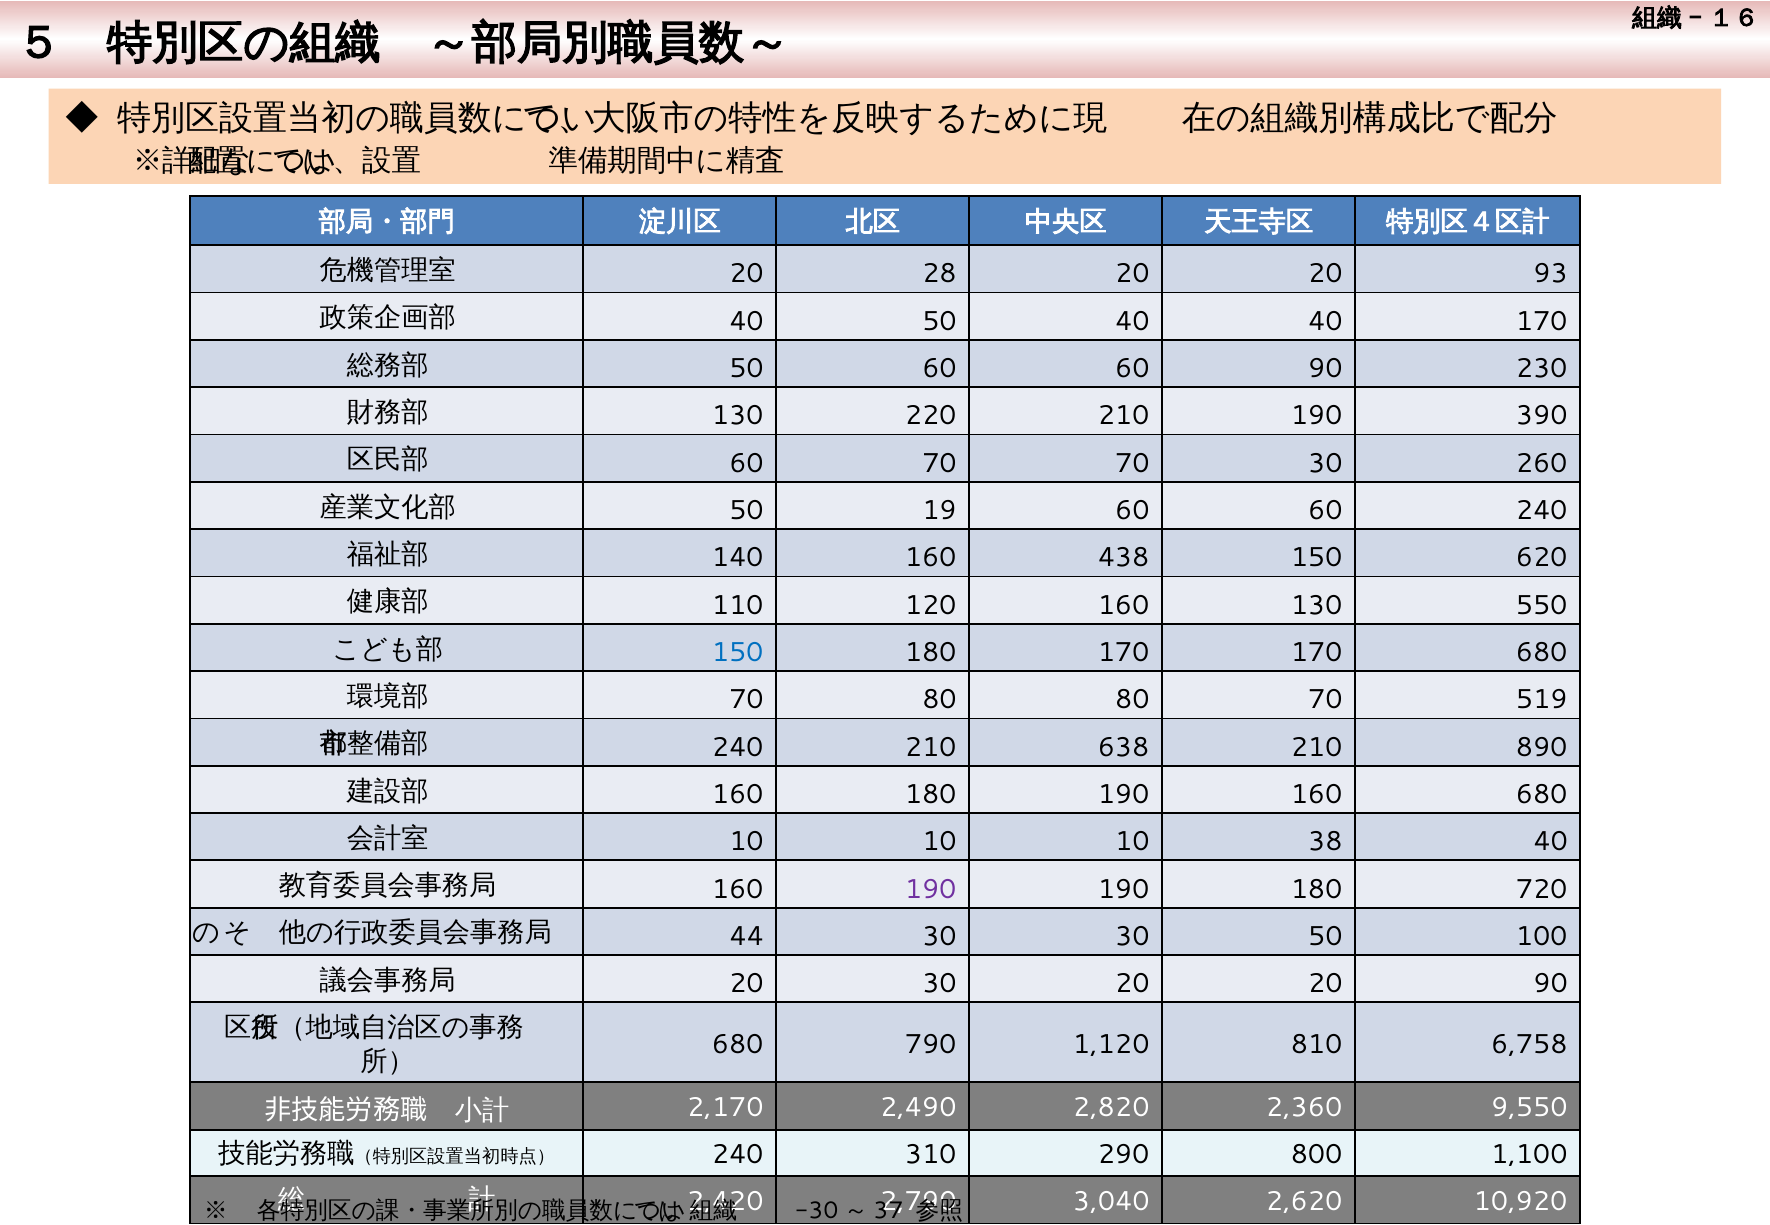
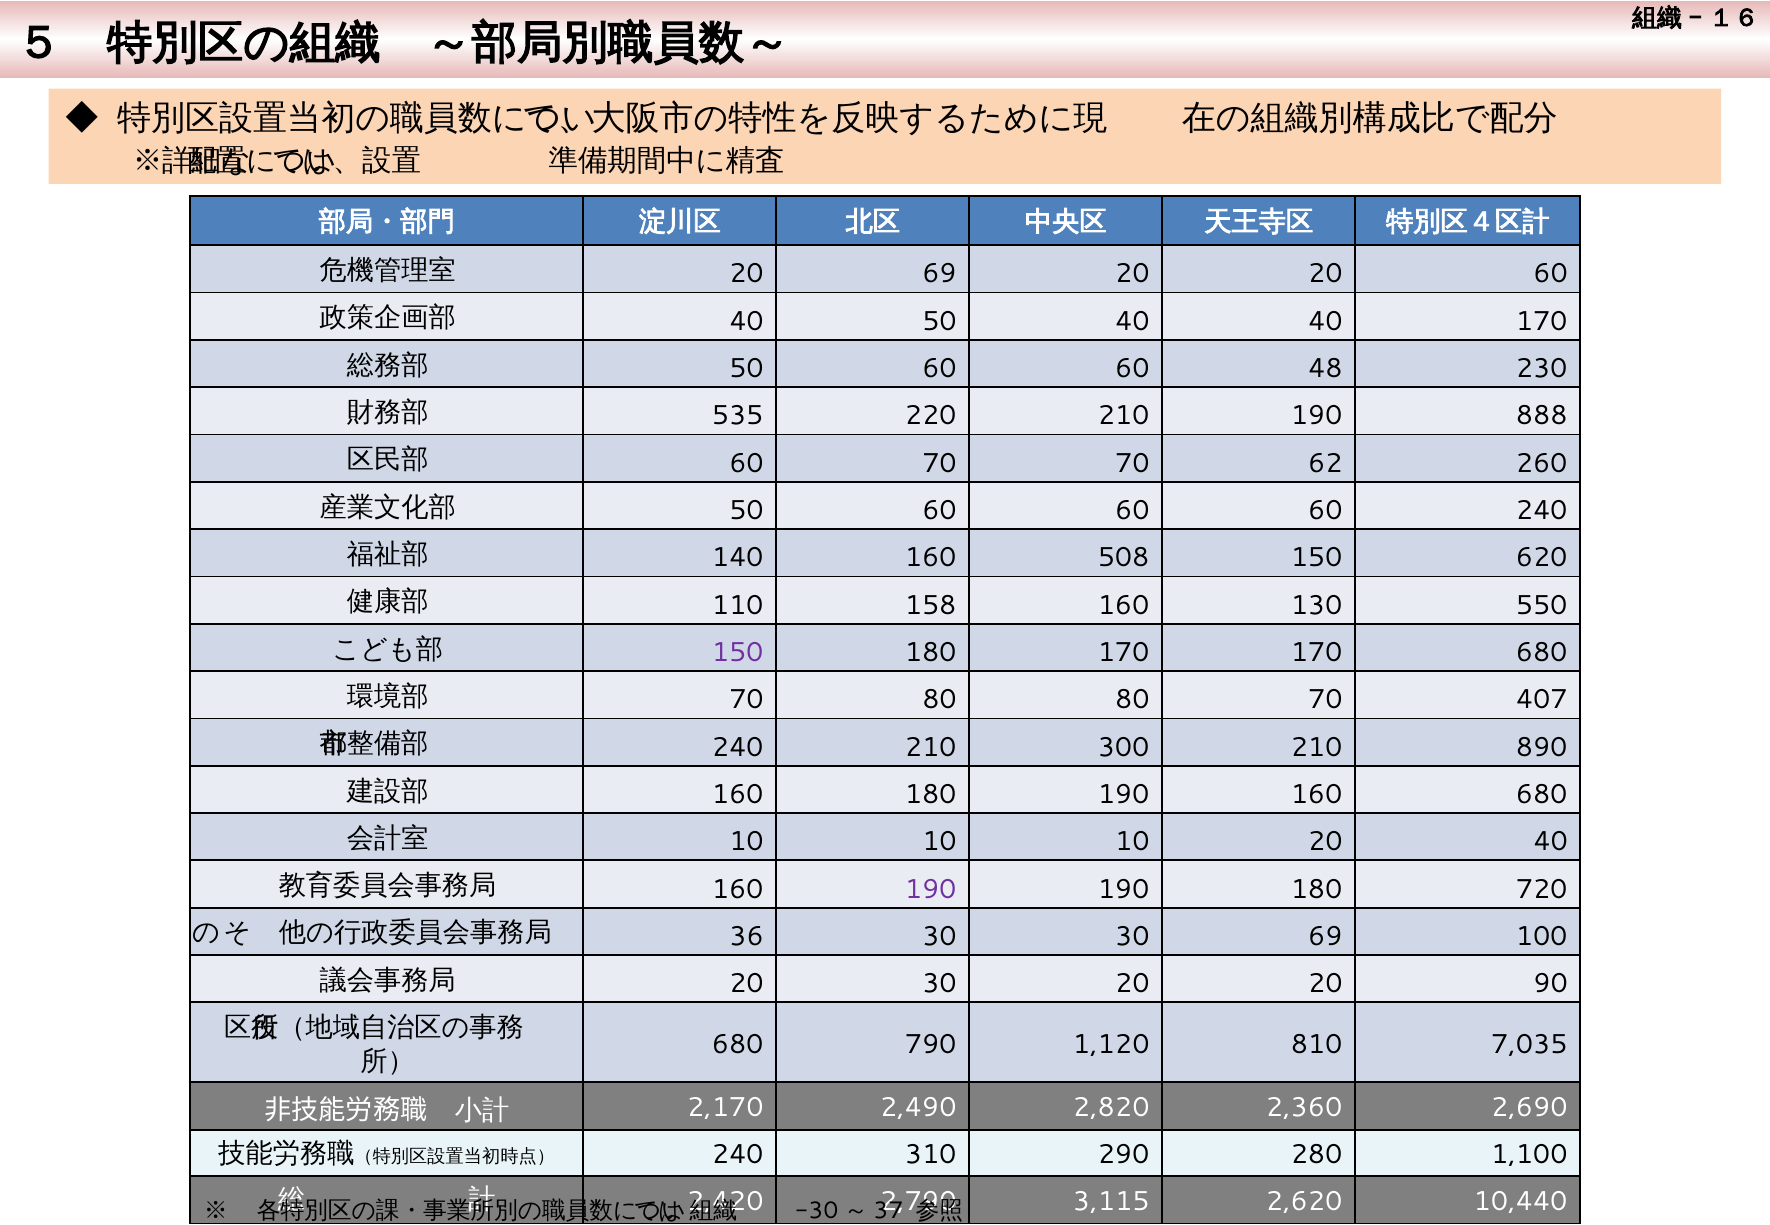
20 28: 28 -> 69
20 93: 93 -> 60
60 90: 90 -> 48
130 at (738, 416): 130 -> 535
390: 390 -> 888
70 30: 30 -> 62
19 at (940, 511): 19 -> 60
438: 438 -> 508
120: 120 -> 158
150 at (738, 653) colour: blue -> purple
519: 519 -> 407
638: 638 -> 300
10 38: 38 -> 20
44: 44 -> 36
30 50: 50 -> 69
6,758: 6,758 -> 7,035
9,550: 9,550 -> 2,690
800: 800 -> 280
3,040: 3,040 -> 3,115
10,920: 10,920 -> 10,440
